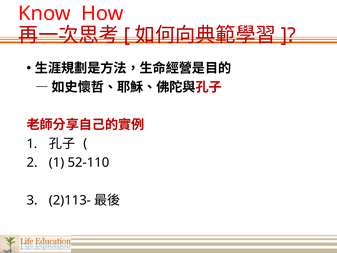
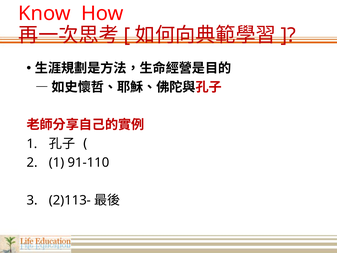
52-110: 52-110 -> 91-110
